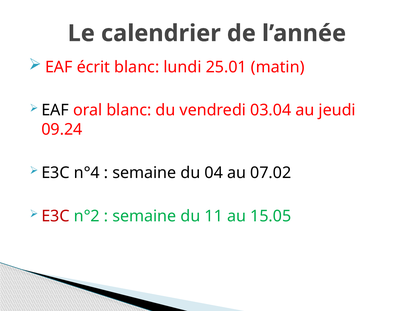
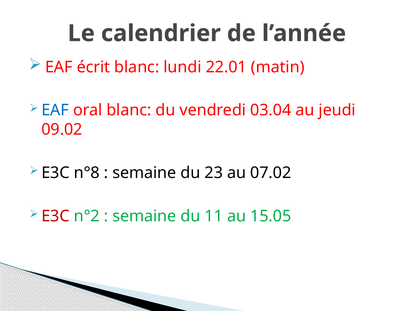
25.01: 25.01 -> 22.01
EAF at (55, 110) colour: black -> blue
09.24: 09.24 -> 09.02
n°4: n°4 -> n°8
04: 04 -> 23
